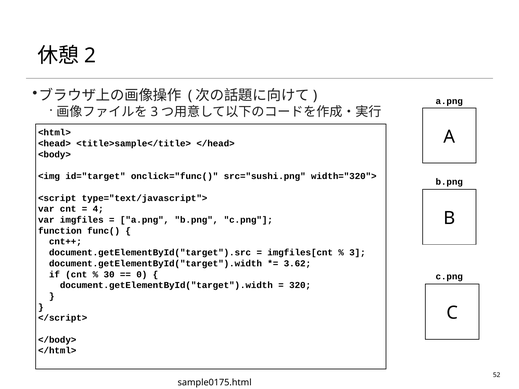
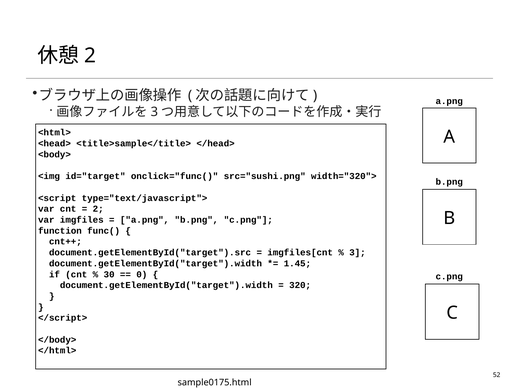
4 at (98, 209): 4 -> 2
3.62: 3.62 -> 1.45
